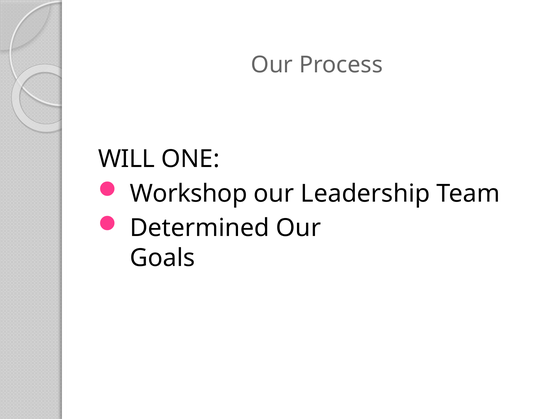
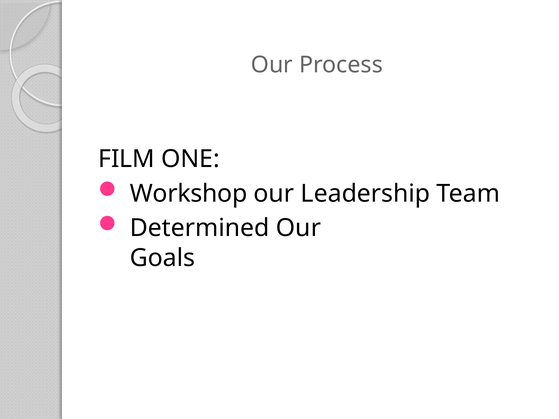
WILL: WILL -> FILM
